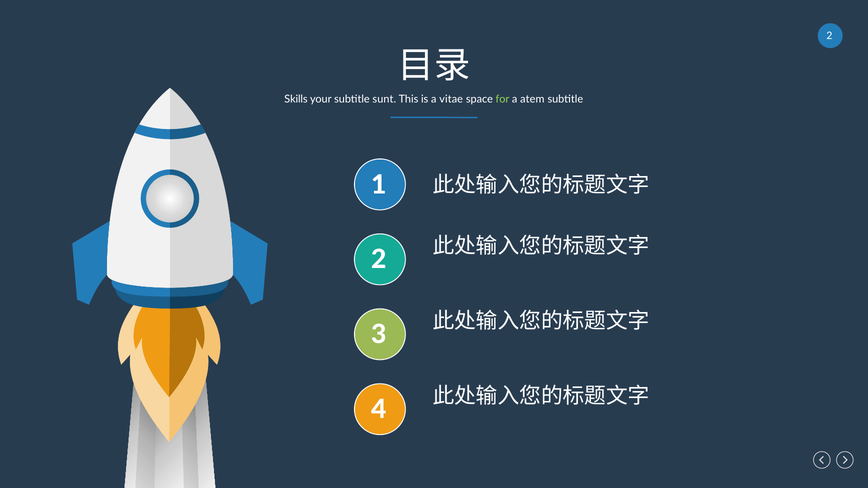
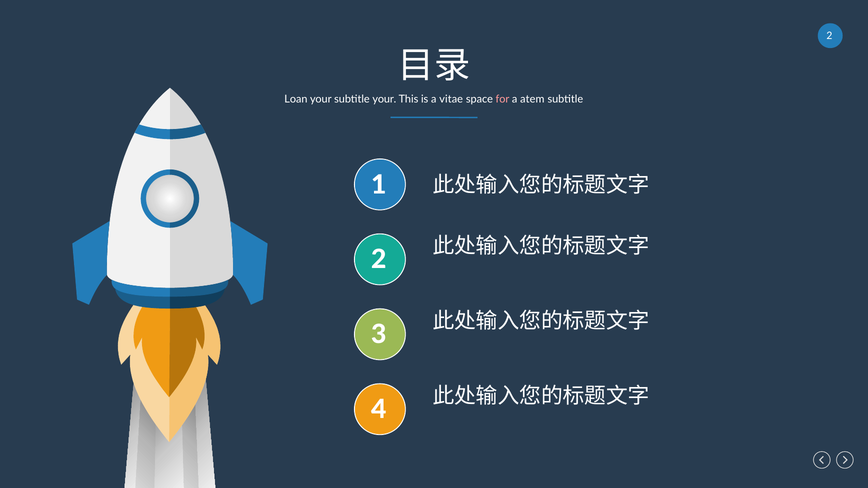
Skills: Skills -> Loan
subtitle sunt: sunt -> your
for colour: light green -> pink
